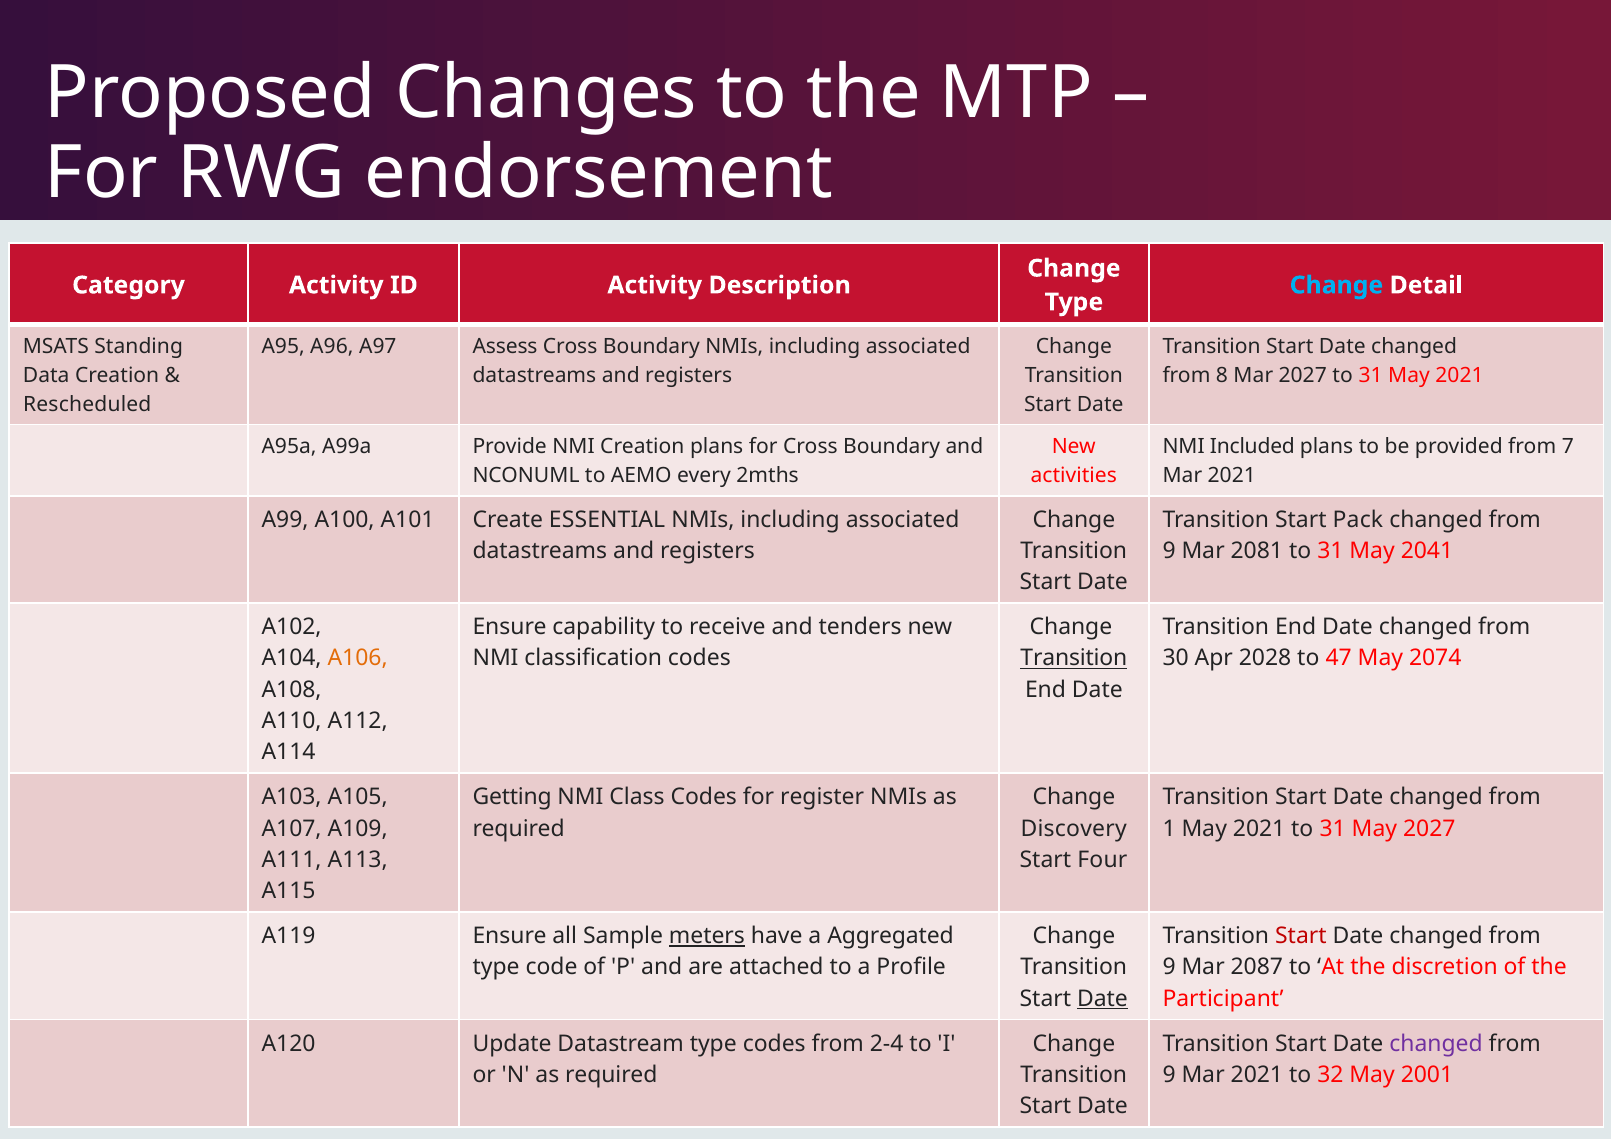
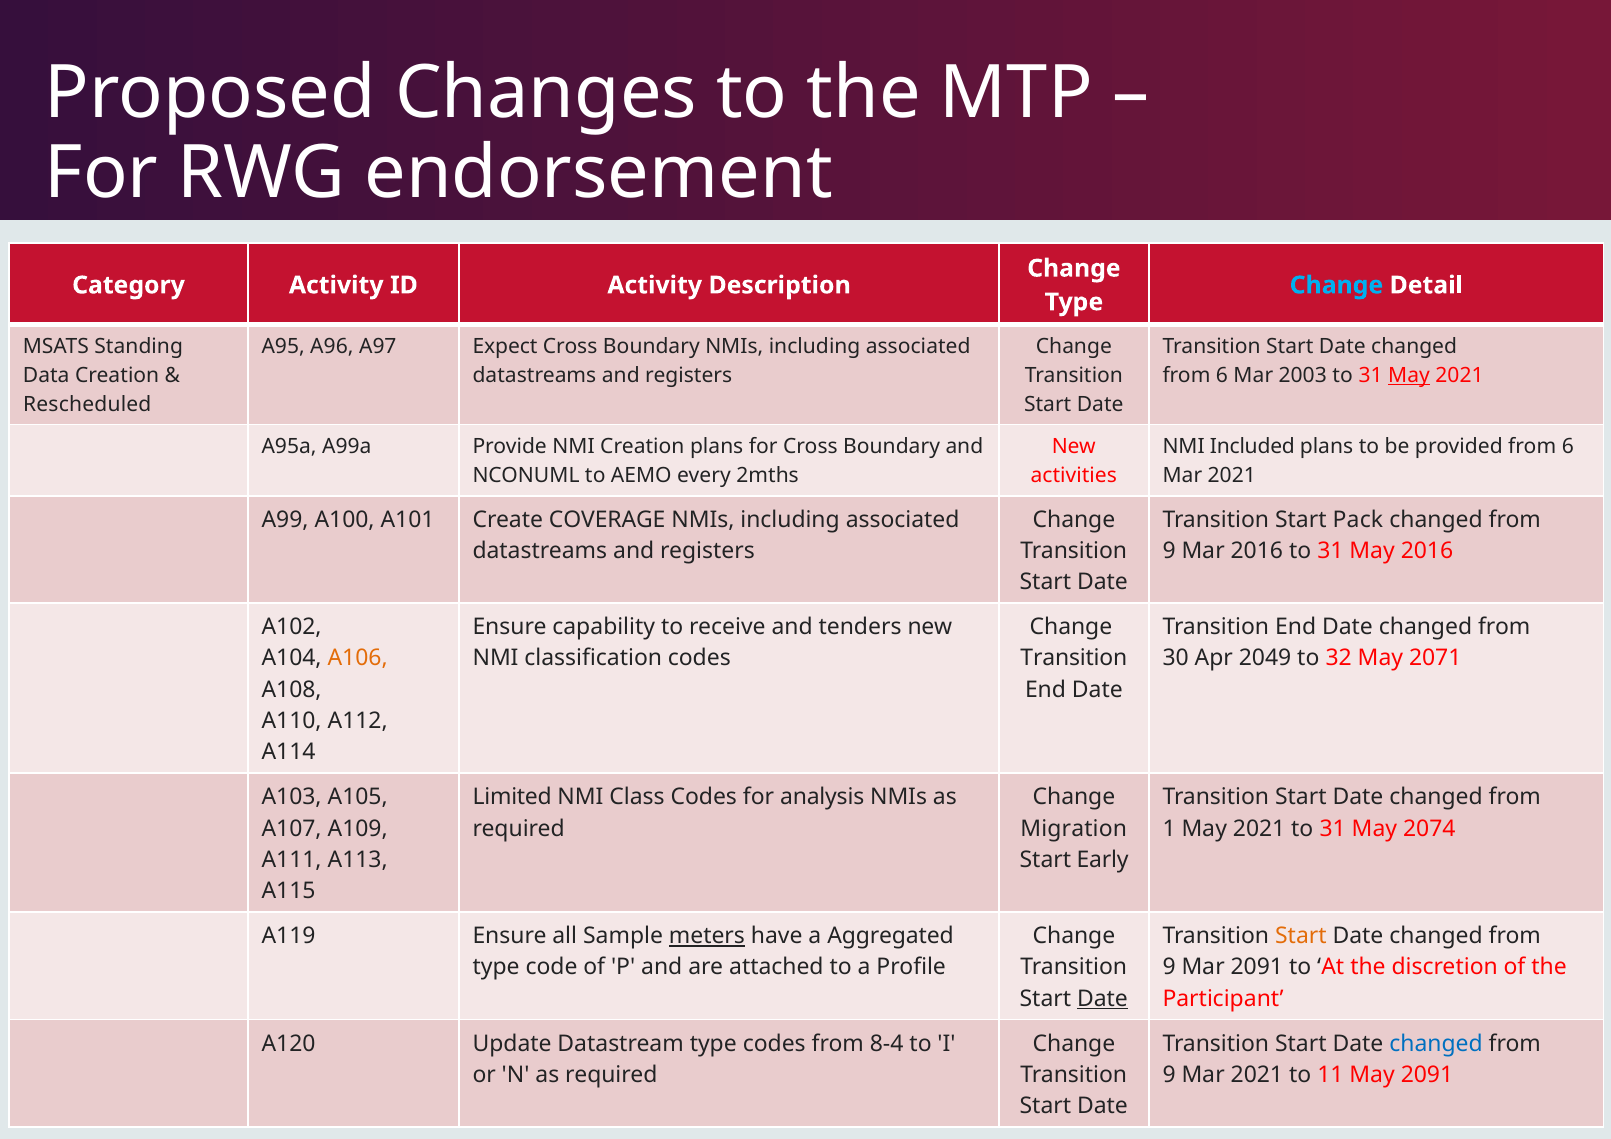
Assess: Assess -> Expect
8 at (1222, 376): 8 -> 6
Mar 2027: 2027 -> 2003
May at (1409, 376) underline: none -> present
provided from 7: 7 -> 6
ESSENTIAL: ESSENTIAL -> COVERAGE
Mar 2081: 2081 -> 2016
May 2041: 2041 -> 2016
Transition at (1074, 658) underline: present -> none
2028: 2028 -> 2049
47: 47 -> 32
2074: 2074 -> 2071
Getting: Getting -> Limited
register: register -> analysis
Discovery: Discovery -> Migration
May 2027: 2027 -> 2074
Four: Four -> Early
Start at (1301, 936) colour: red -> orange
Mar 2087: 2087 -> 2091
2-4: 2-4 -> 8-4
changed at (1436, 1044) colour: purple -> blue
32: 32 -> 11
May 2001: 2001 -> 2091
